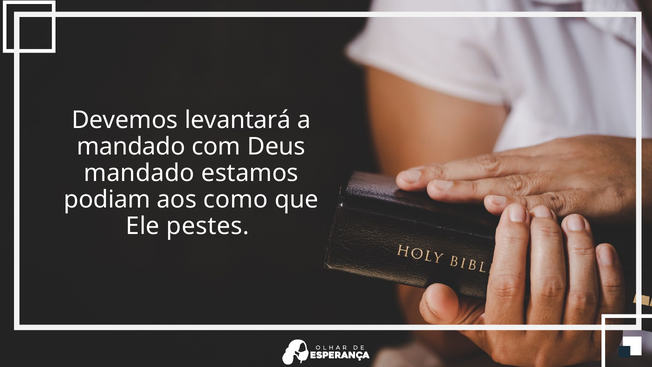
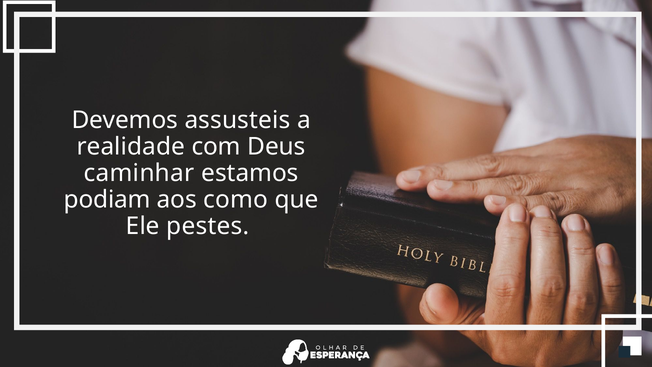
levantará: levantará -> assusteis
mandado at (131, 147): mandado -> realidade
mandado at (139, 173): mandado -> caminhar
